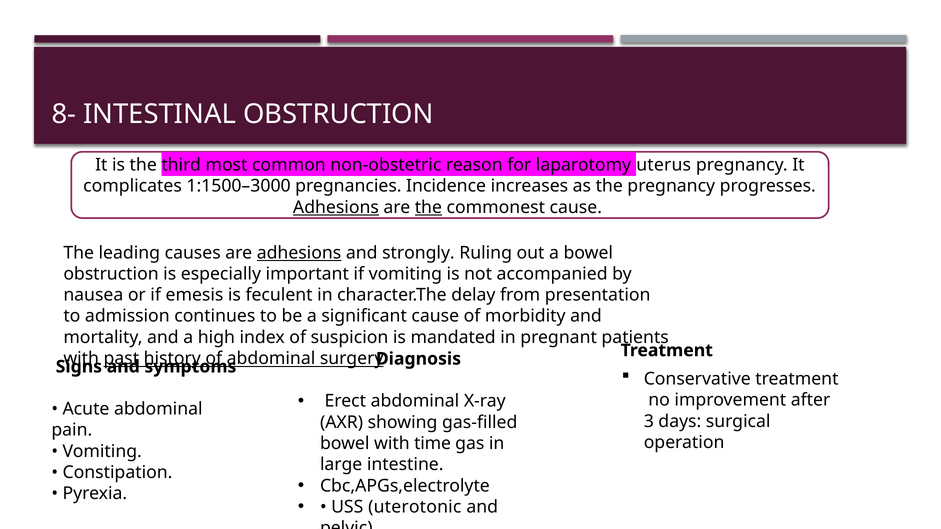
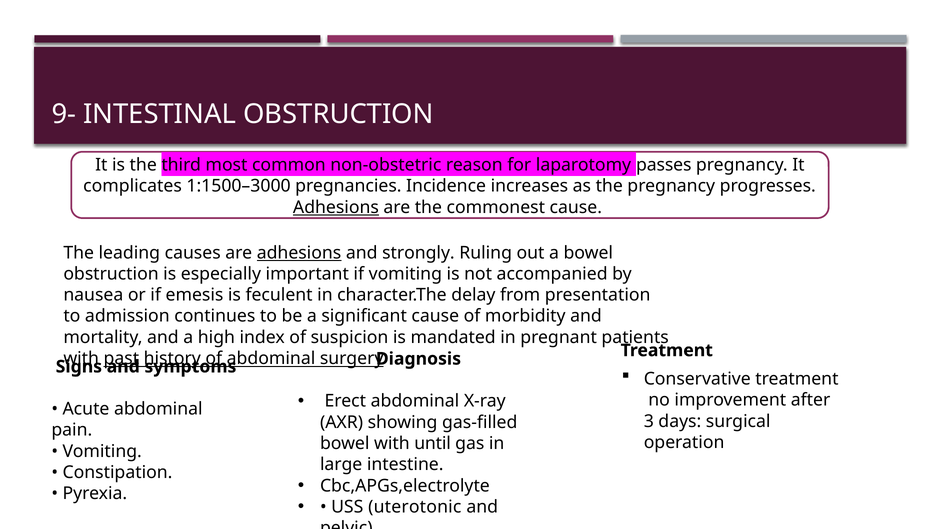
8-: 8- -> 9-
uterus: uterus -> passes
the at (428, 207) underline: present -> none
time: time -> until
